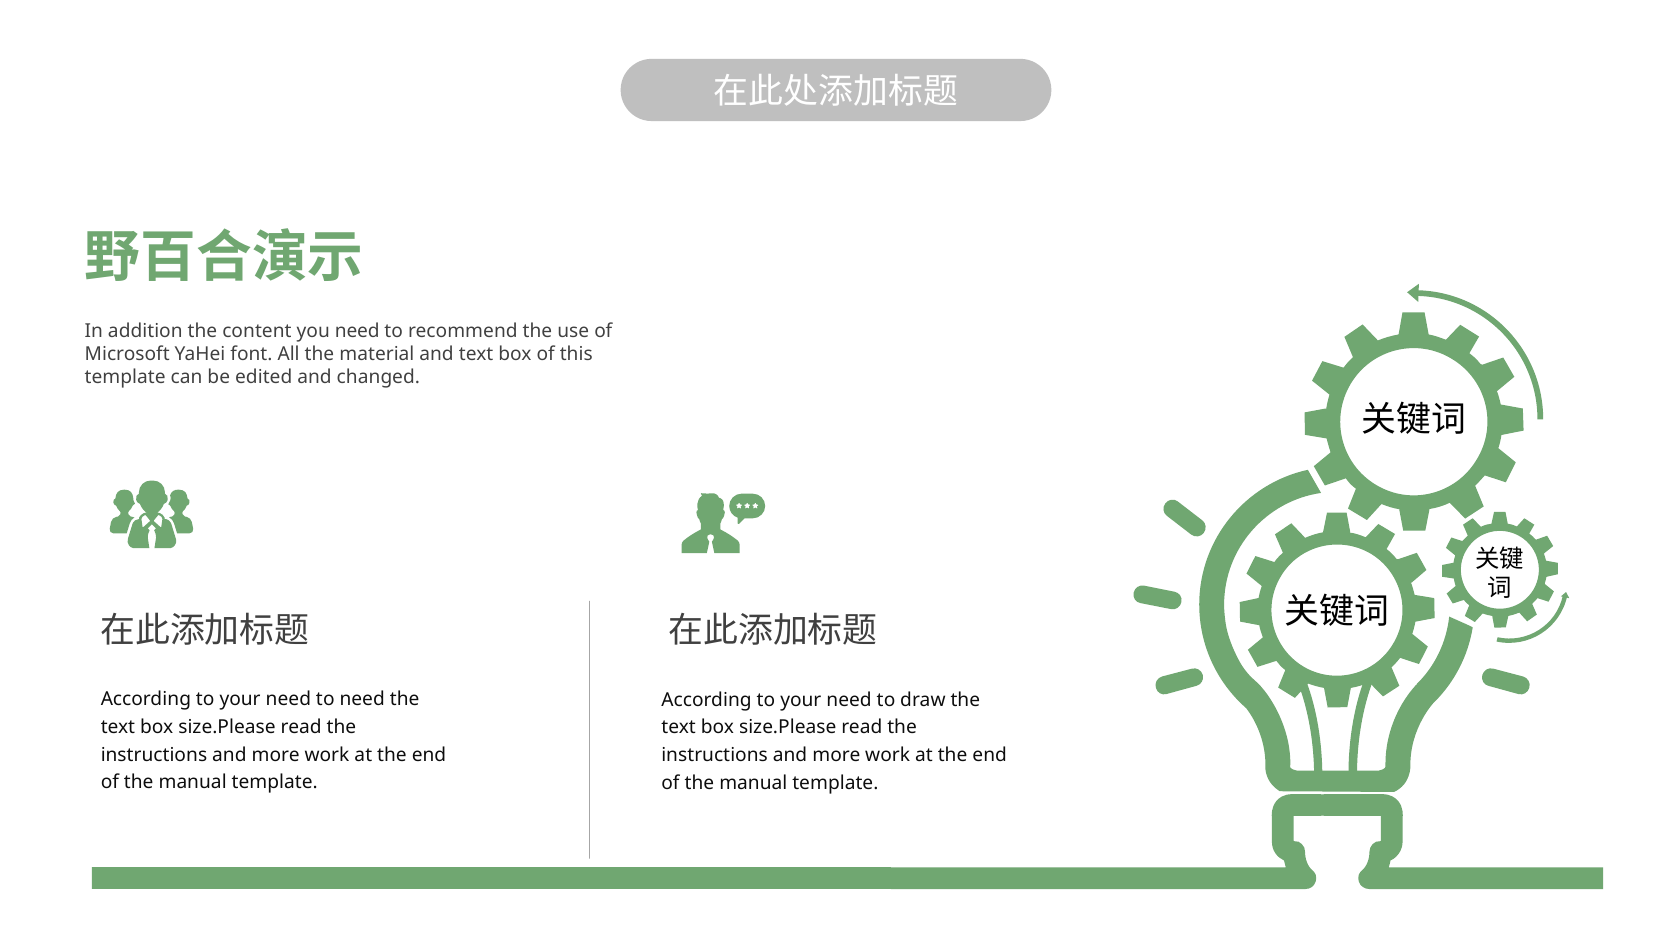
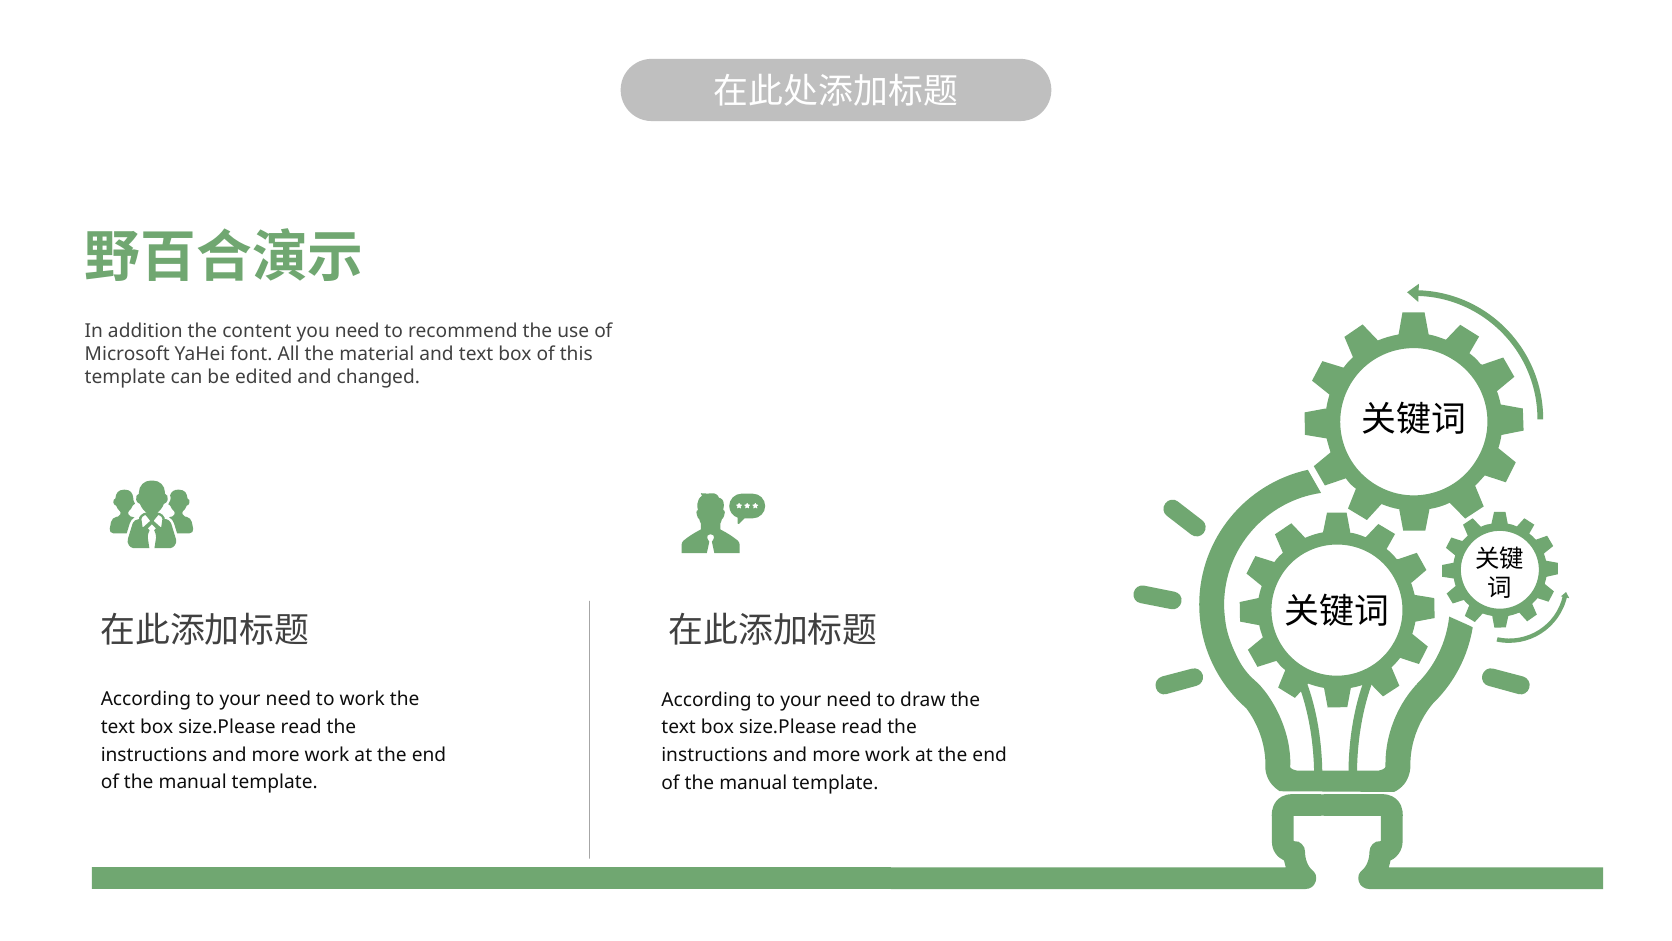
to need: need -> work
